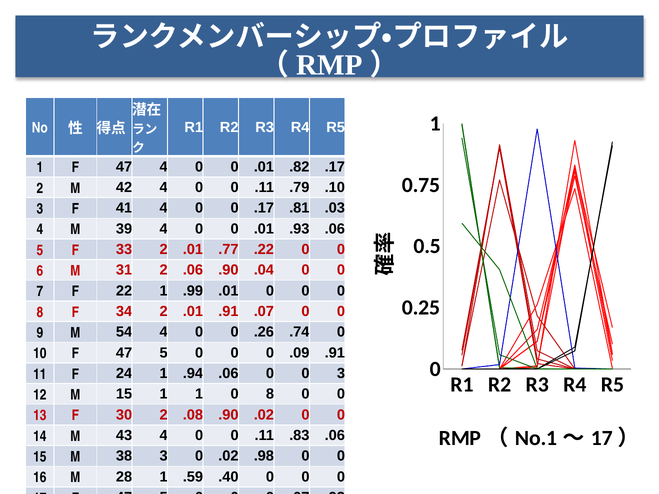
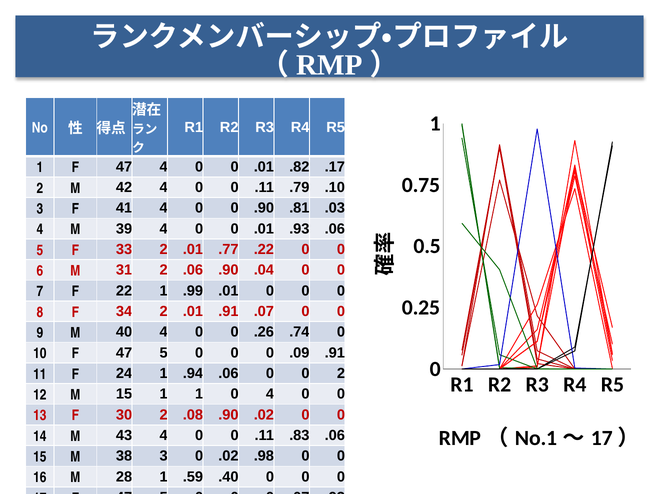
0 .17: .17 -> .90
54: 54 -> 40
0 3: 3 -> 2
1 0 8: 8 -> 4
